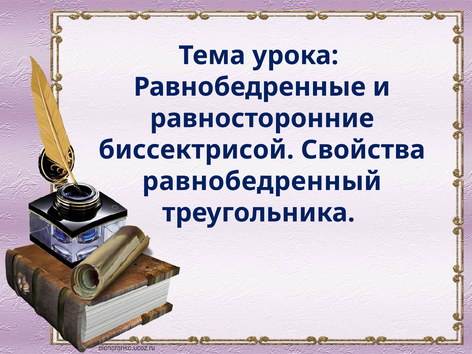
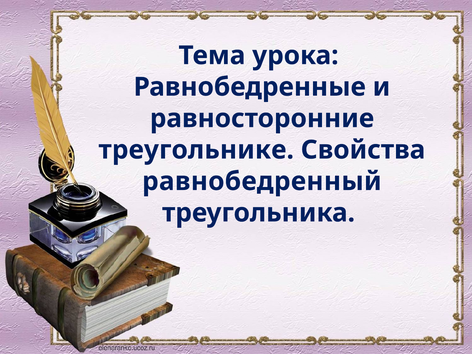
биссектрисой: биссектрисой -> треугольнике
